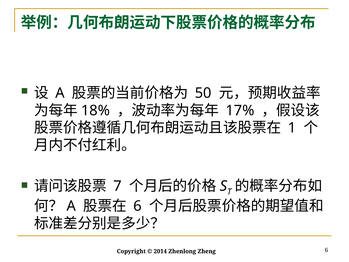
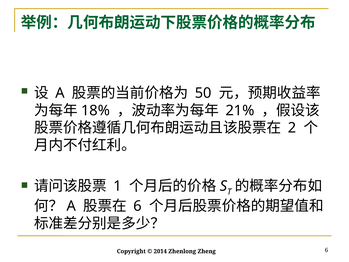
17%: 17% -> 21%
1: 1 -> 2
7: 7 -> 1
